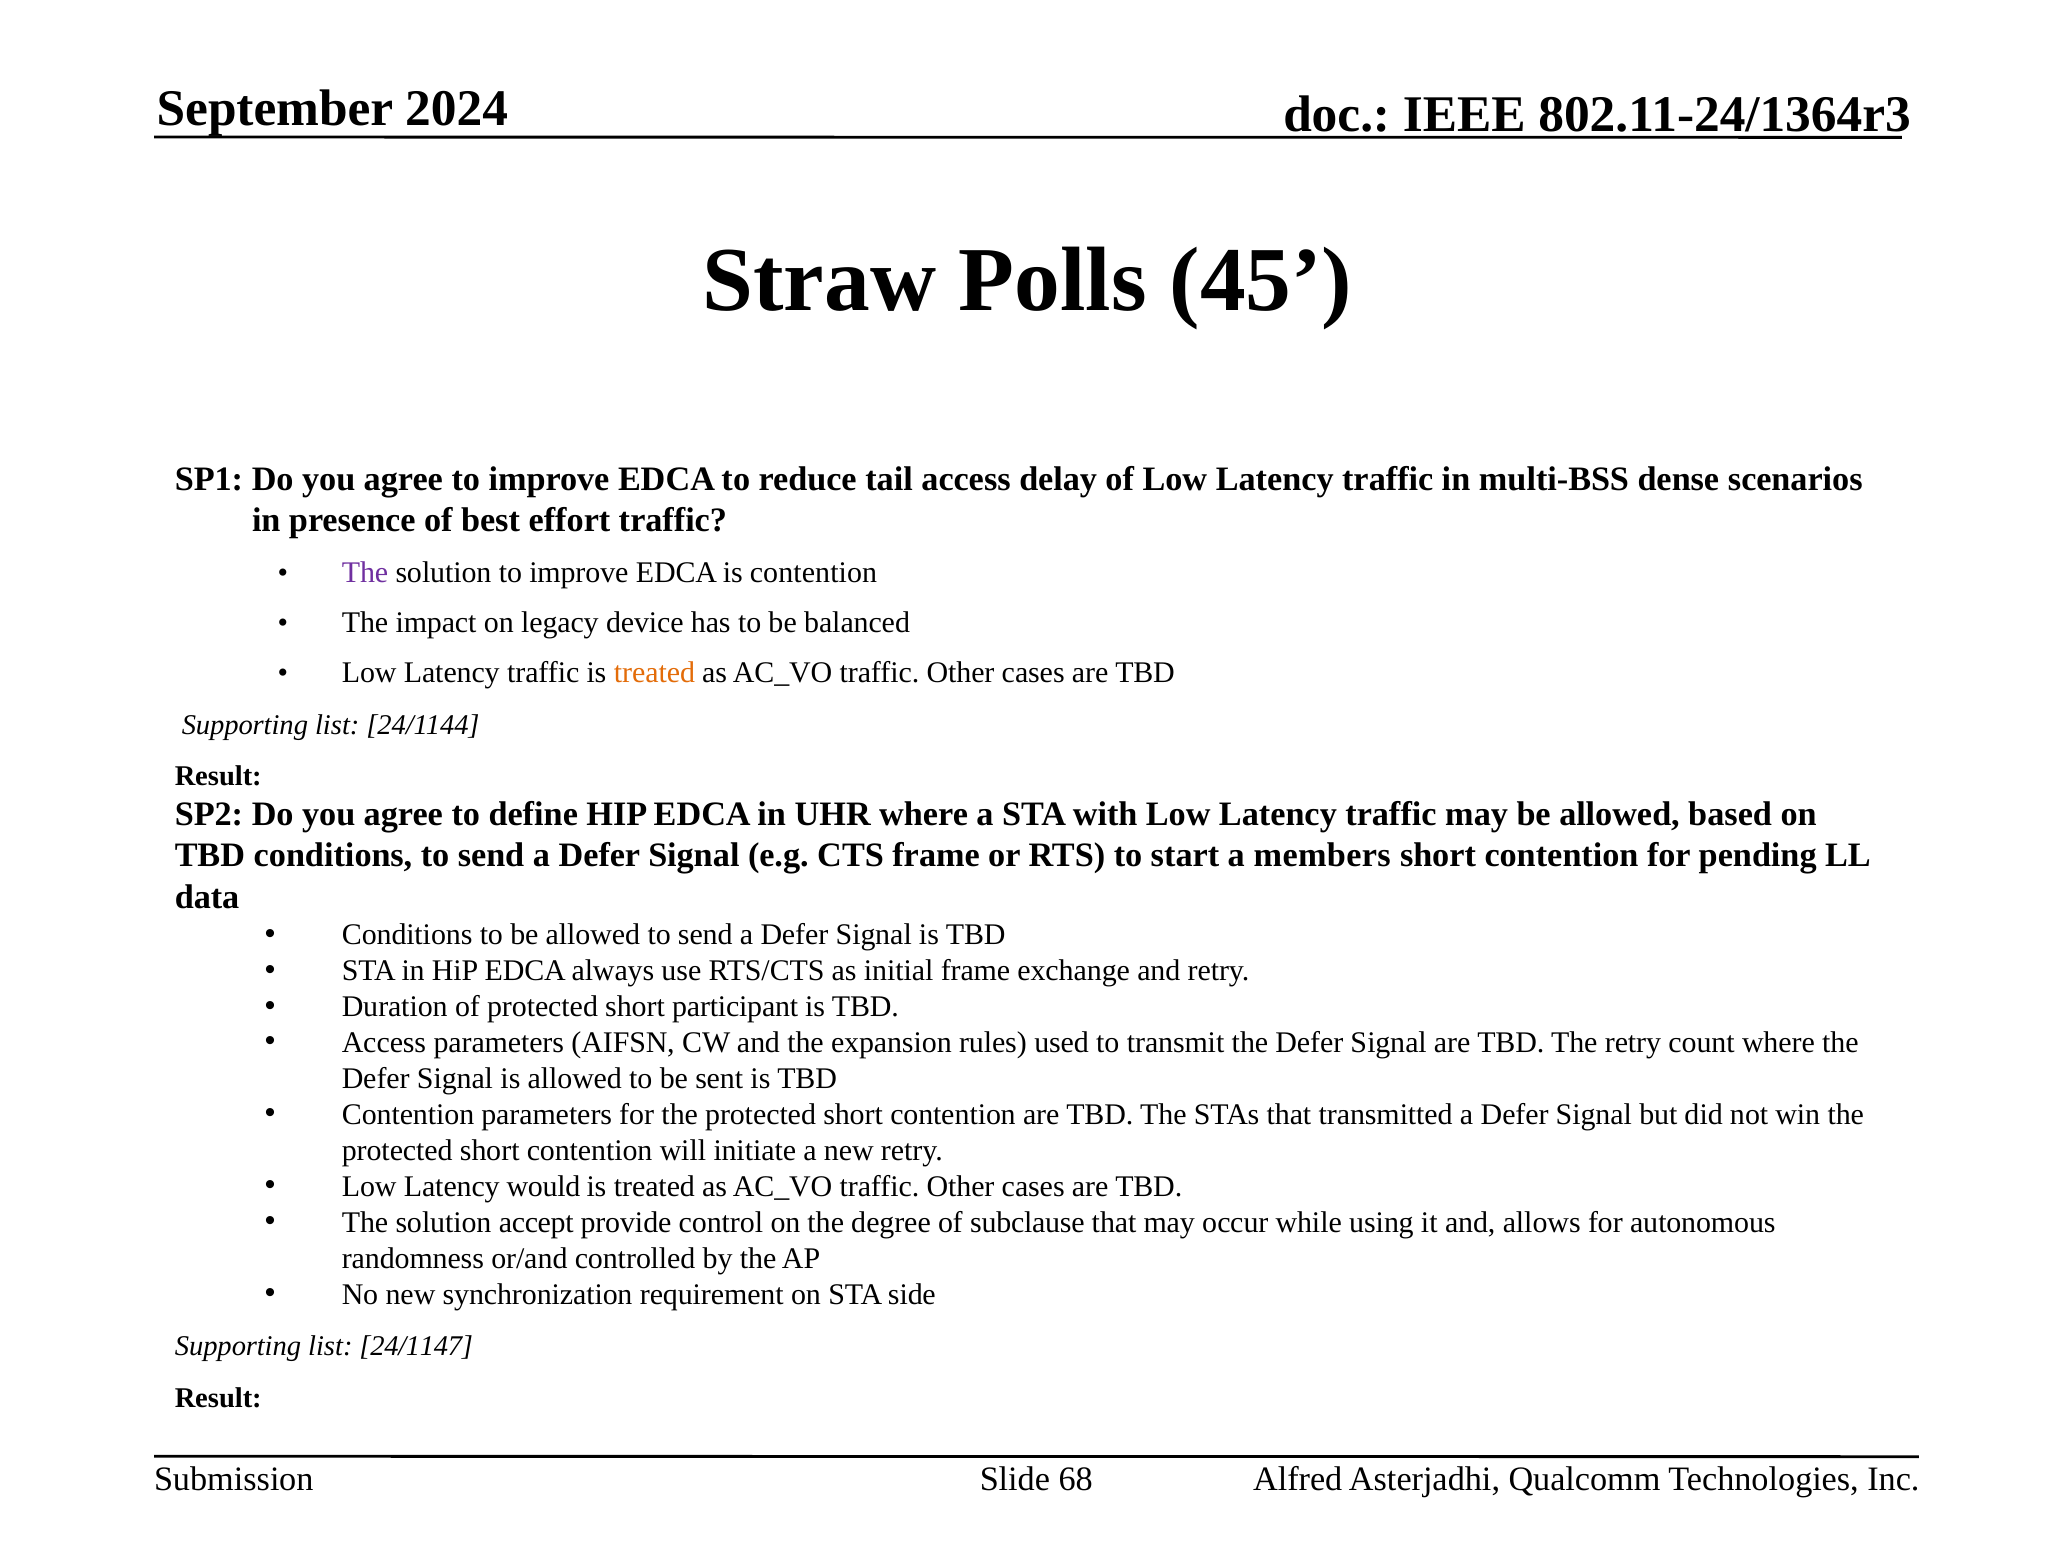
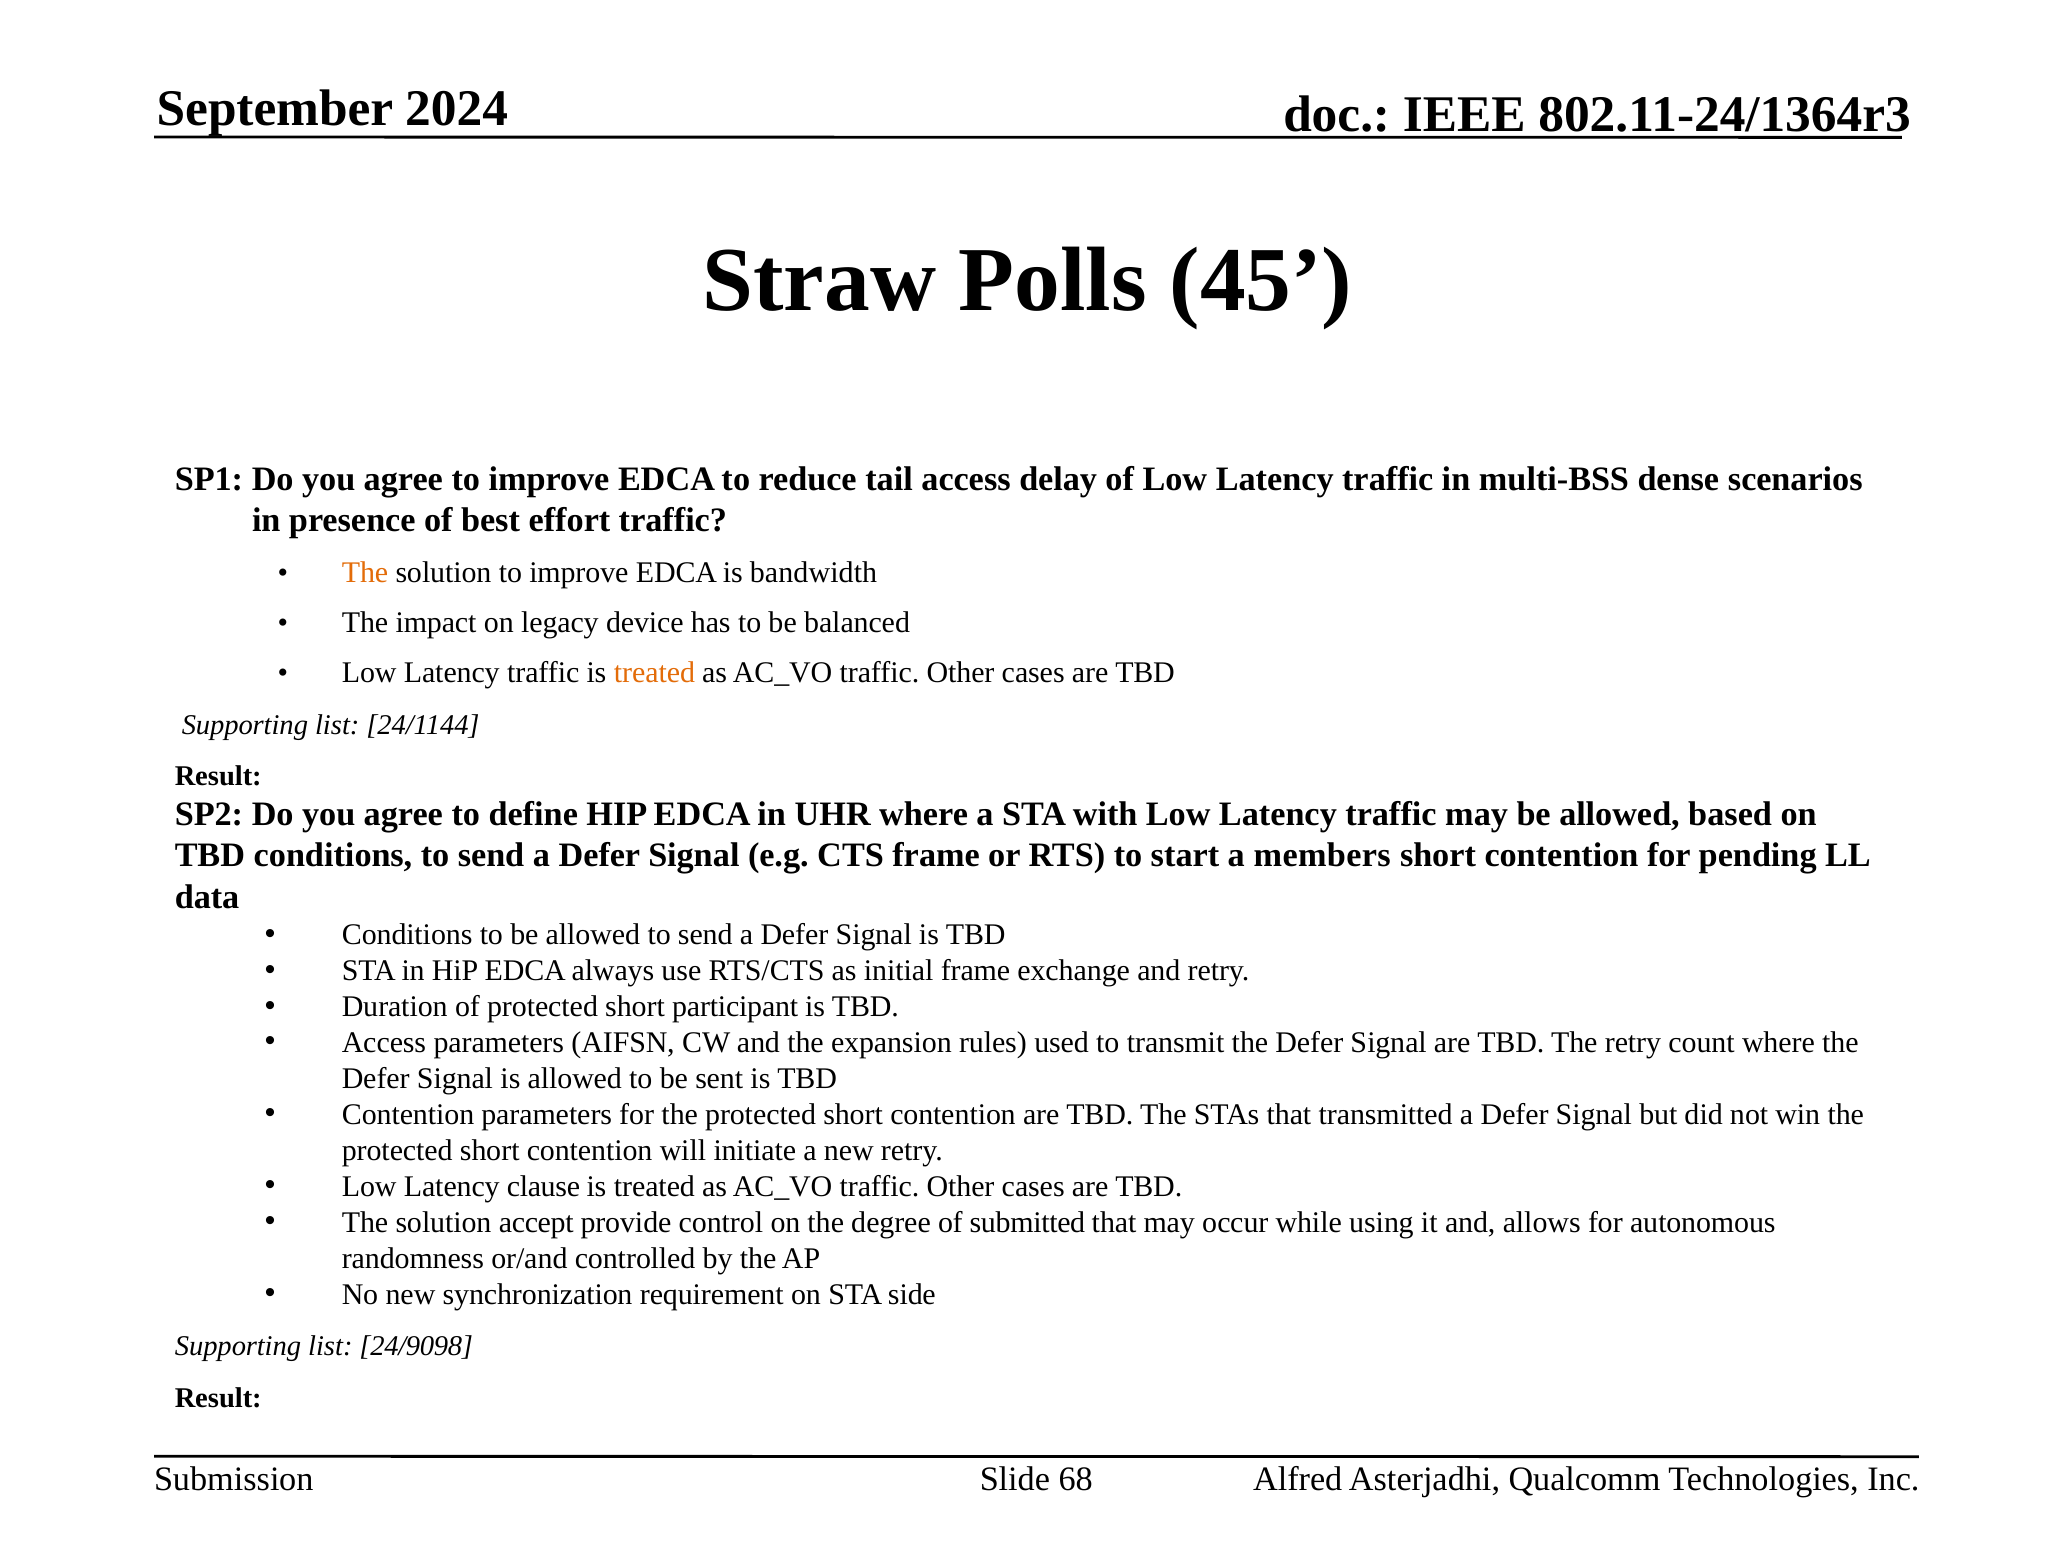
The at (365, 572) colour: purple -> orange
is contention: contention -> bandwidth
would: would -> clause
subclause: subclause -> submitted
24/1147: 24/1147 -> 24/9098
